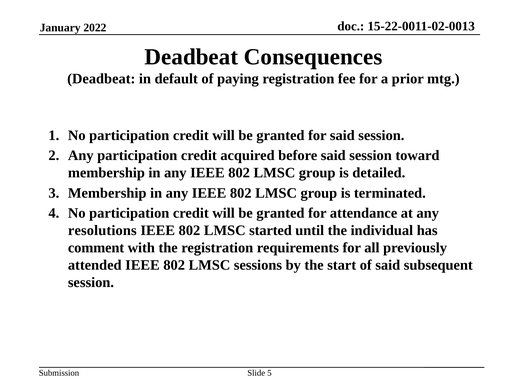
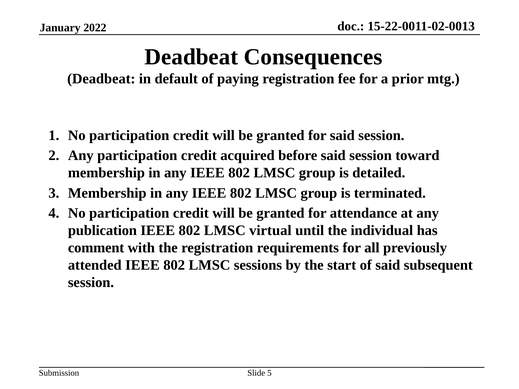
resolutions: resolutions -> publication
started: started -> virtual
